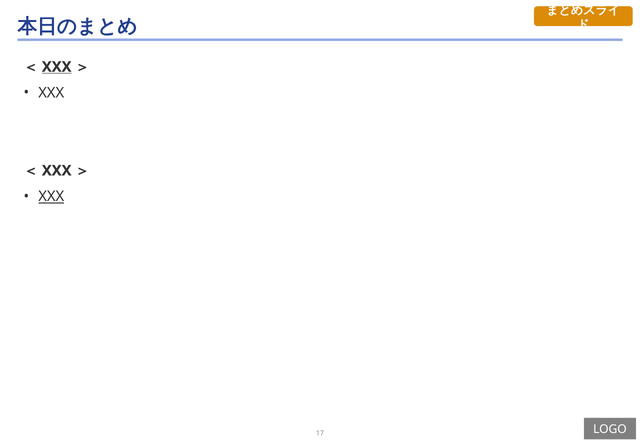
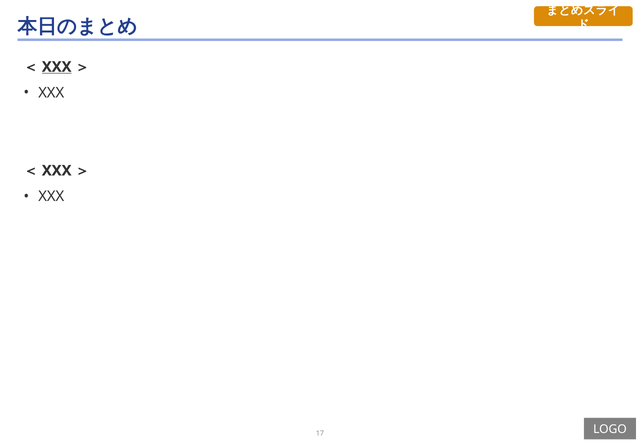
XXX at (51, 197) underline: present -> none
